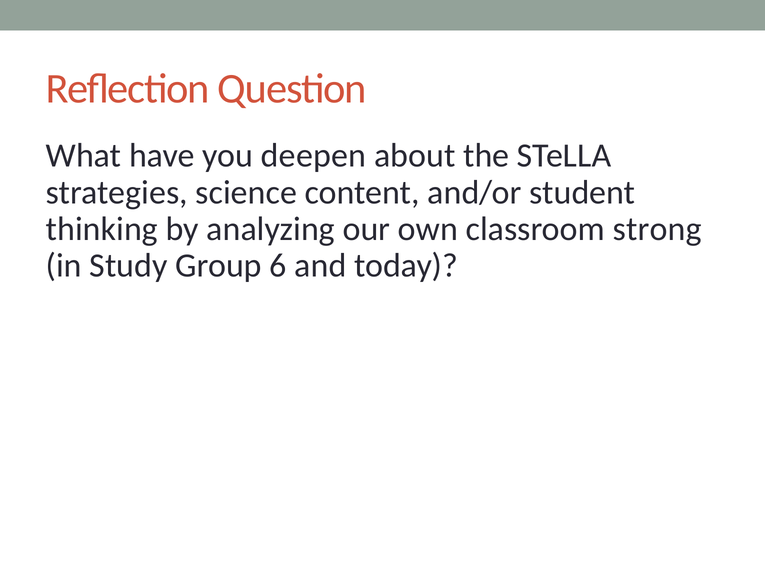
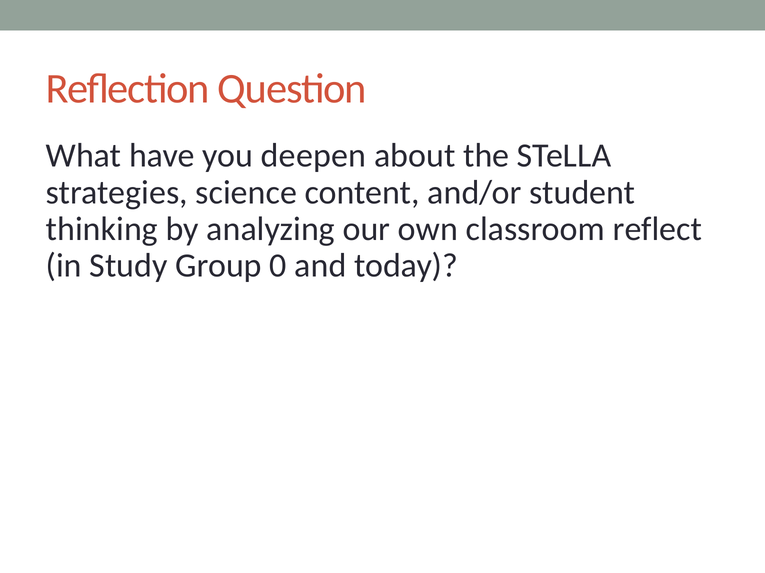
strong: strong -> reflect
6: 6 -> 0
